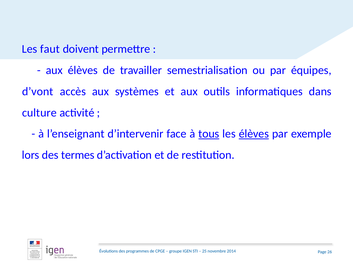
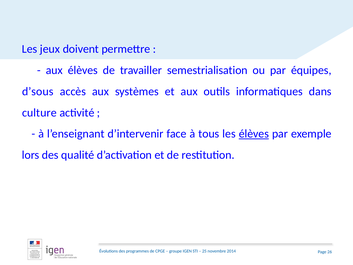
faut: faut -> jeux
d’vont: d’vont -> d’sous
tous underline: present -> none
termes: termes -> qualité
